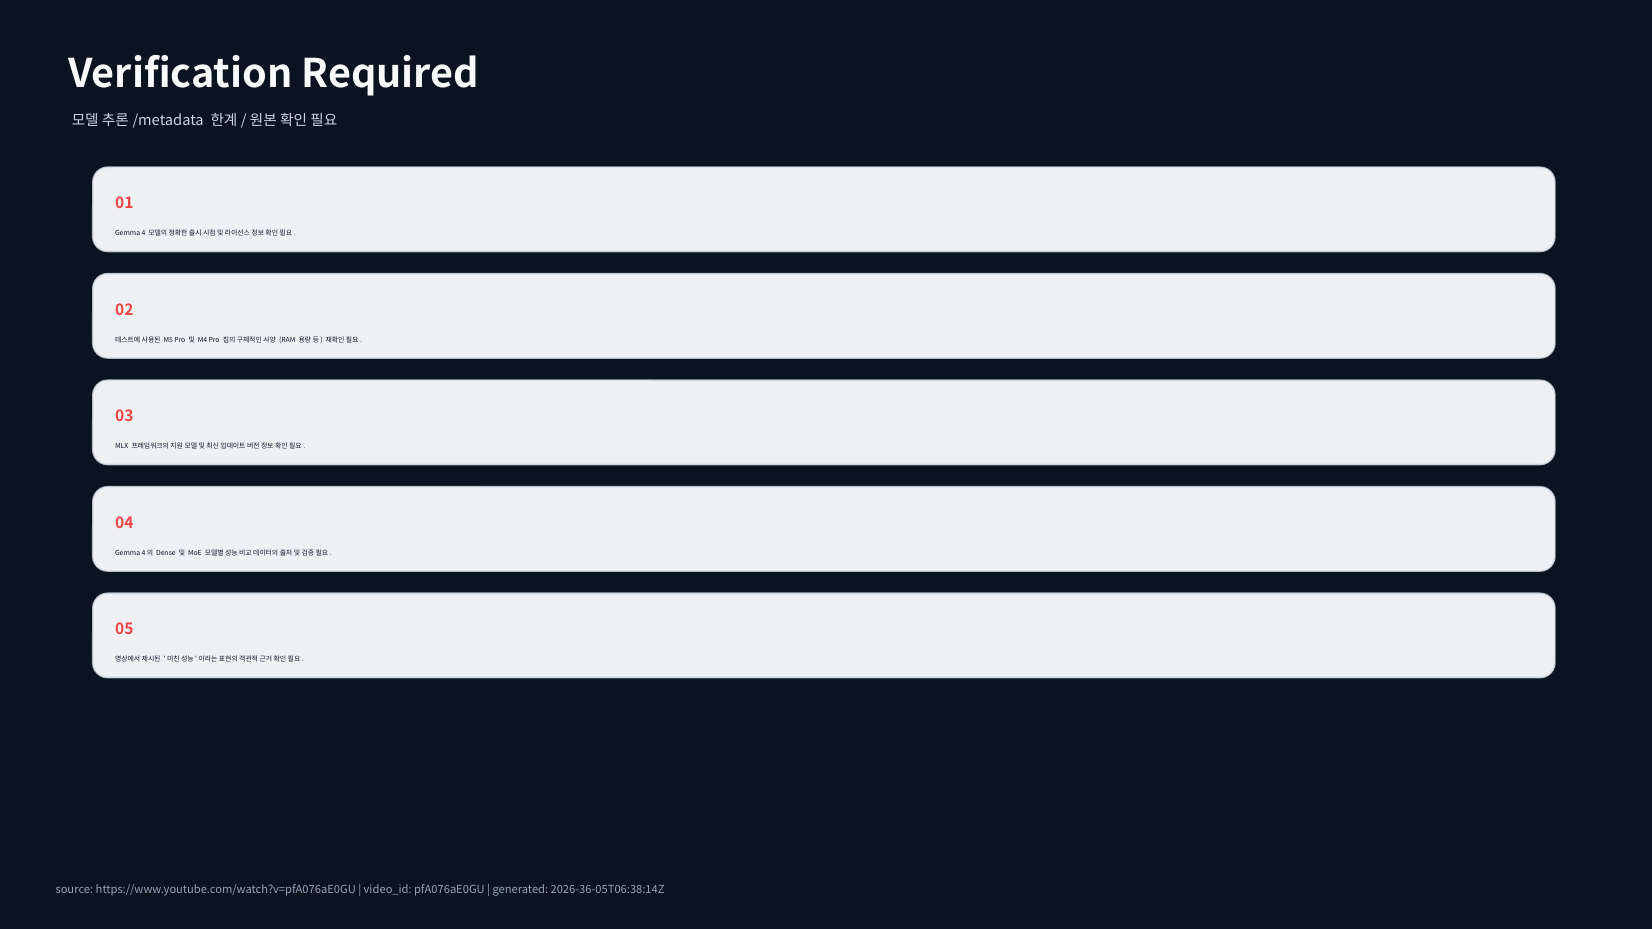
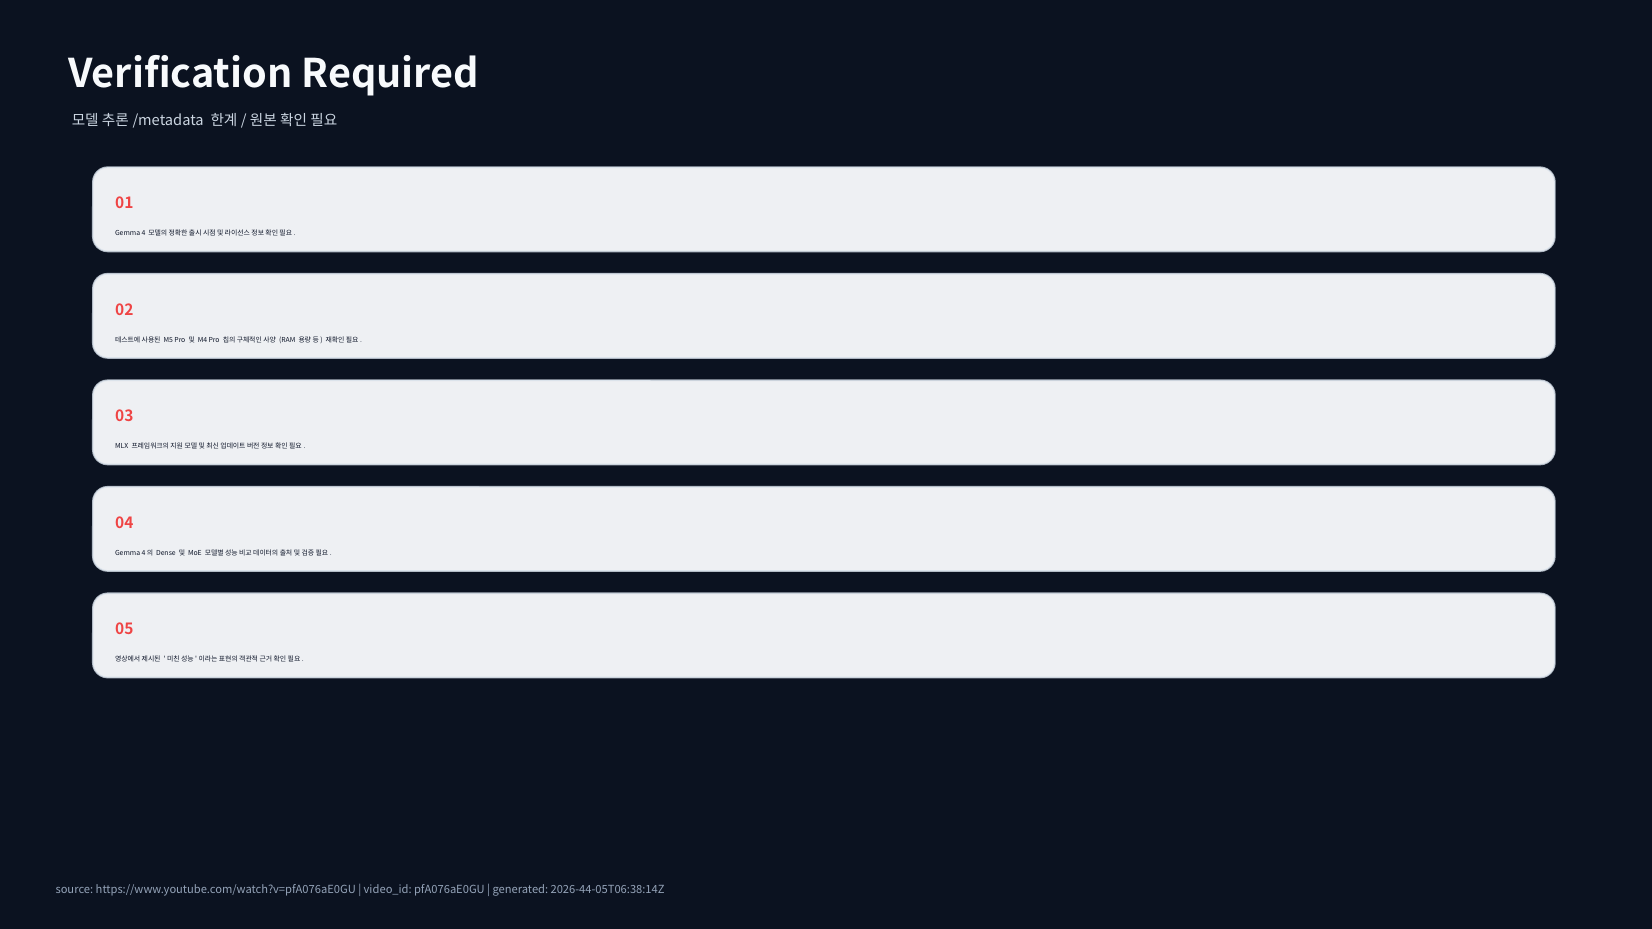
2026-36-05T06:38:14Z: 2026-36-05T06:38:14Z -> 2026-44-05T06:38:14Z
